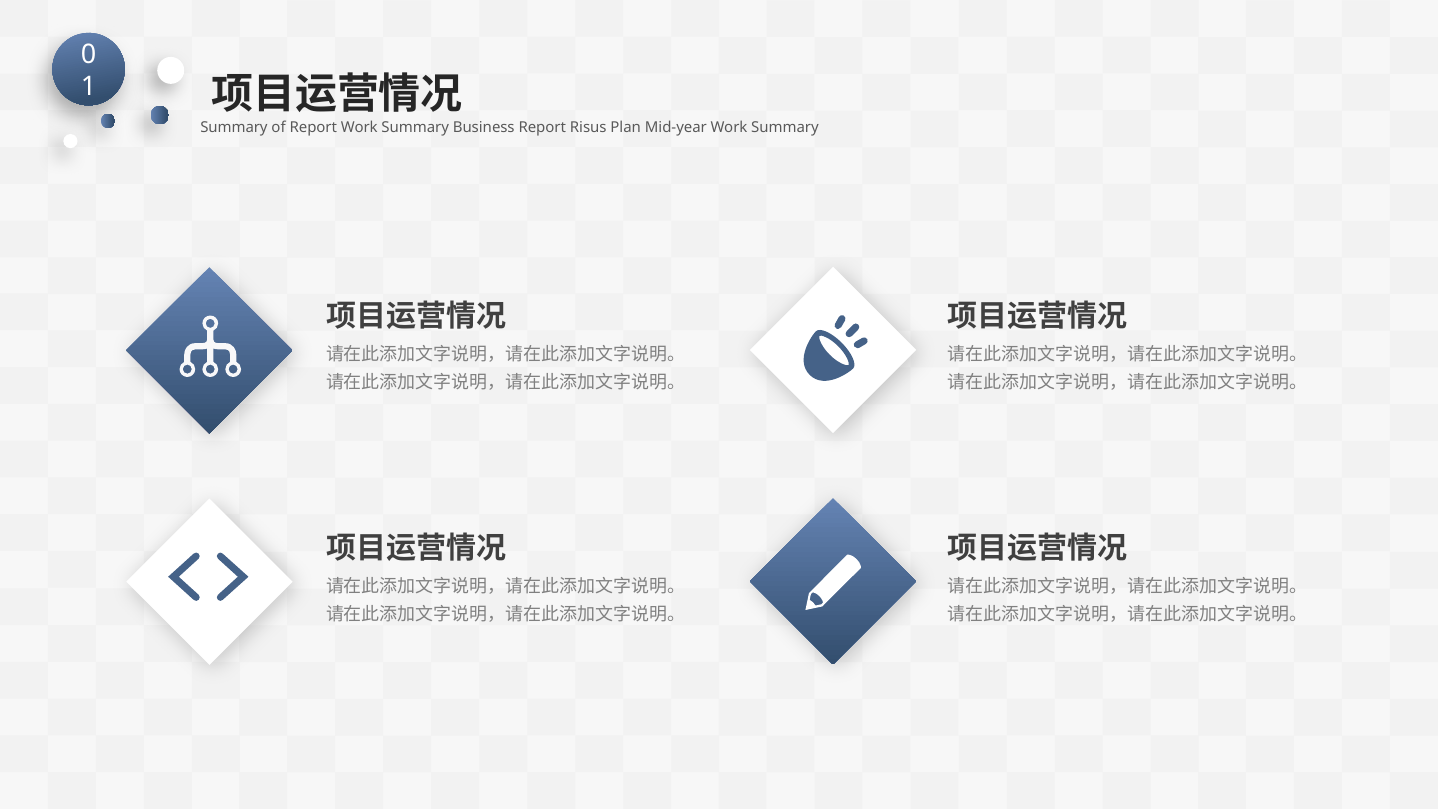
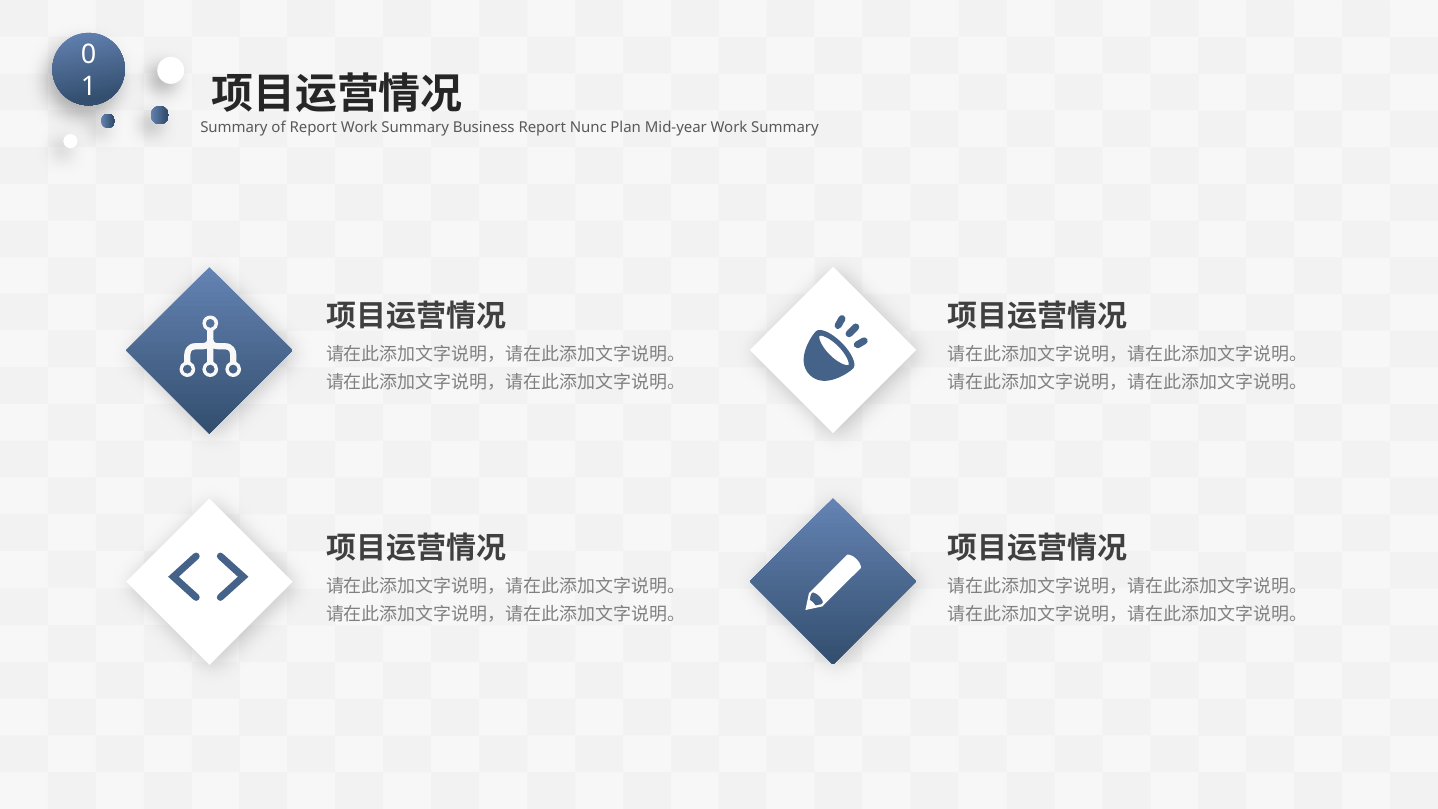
Risus: Risus -> Nunc
